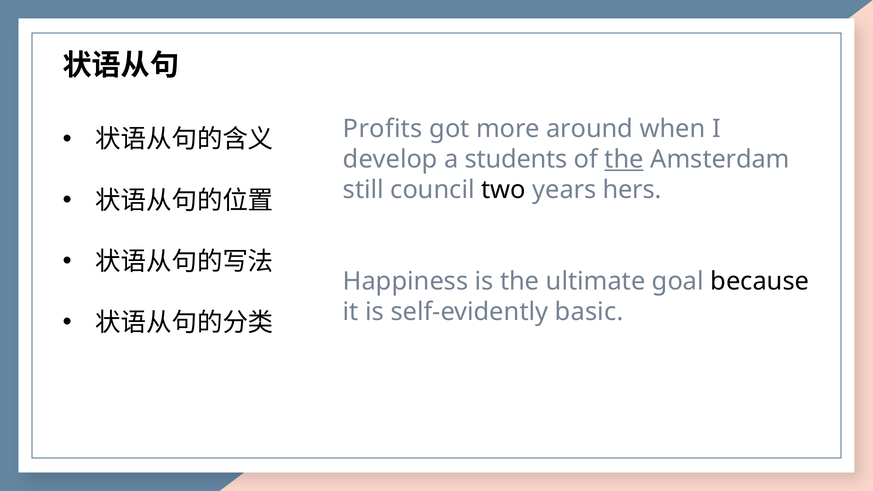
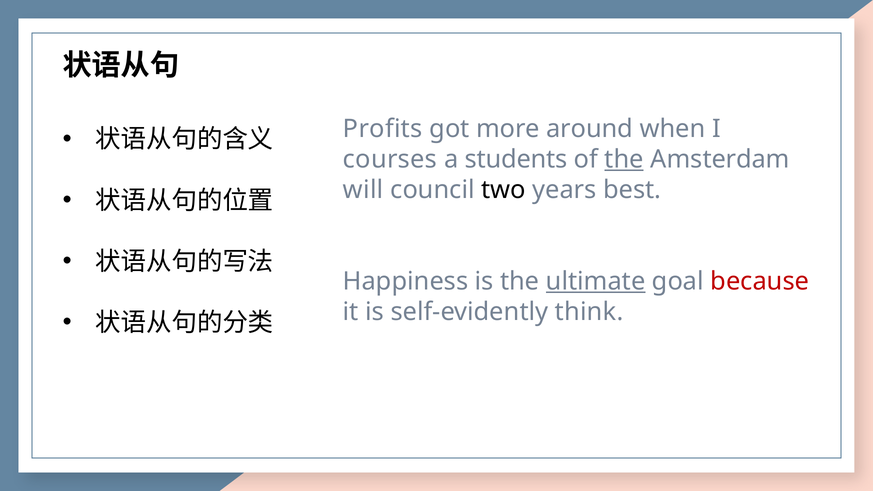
develop: develop -> courses
still: still -> will
hers: hers -> best
ultimate underline: none -> present
because colour: black -> red
basic: basic -> think
